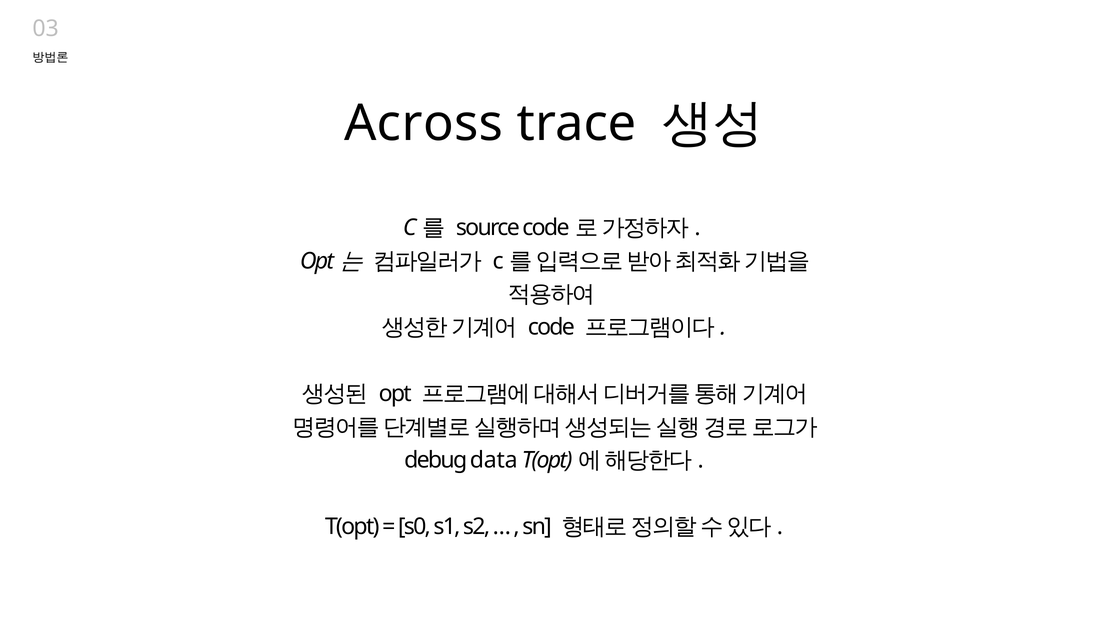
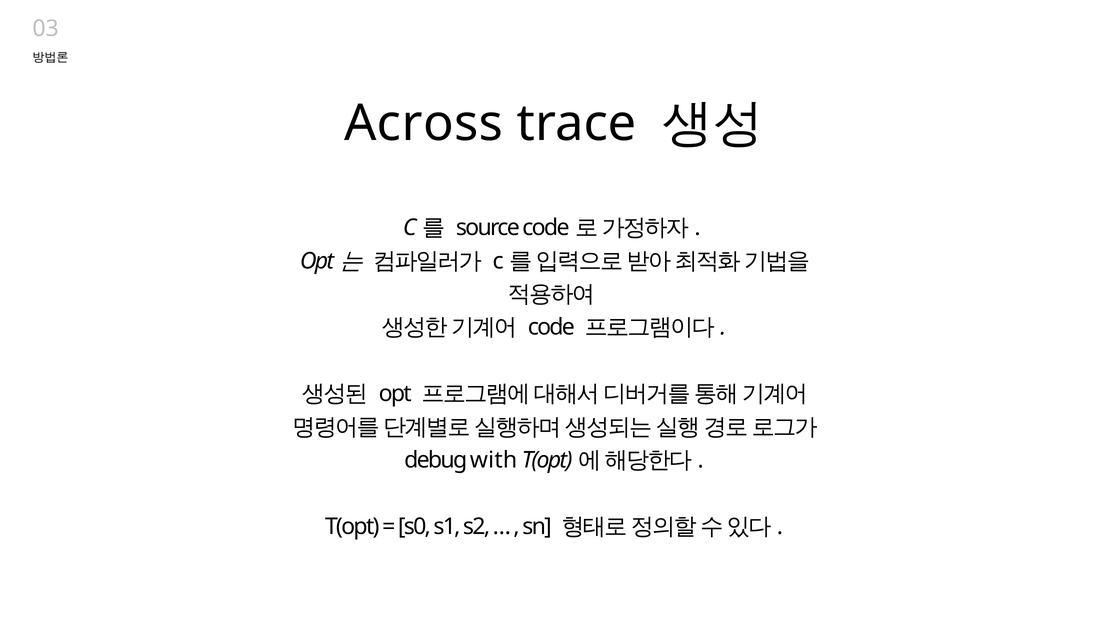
data: data -> with
